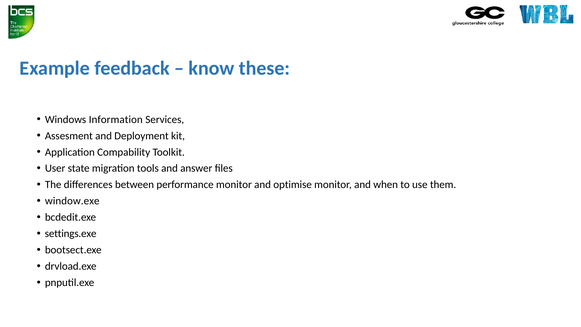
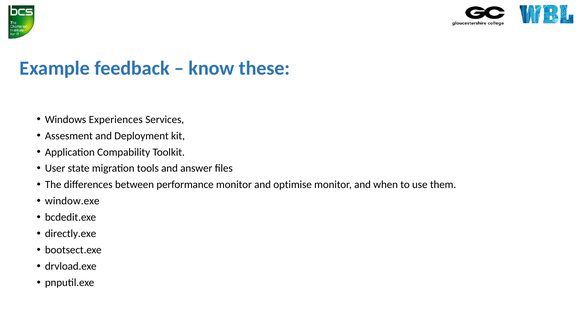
Information: Information -> Experiences
settings.exe: settings.exe -> directly.exe
